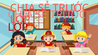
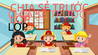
LỚP at (18, 27) colour: red -> black
